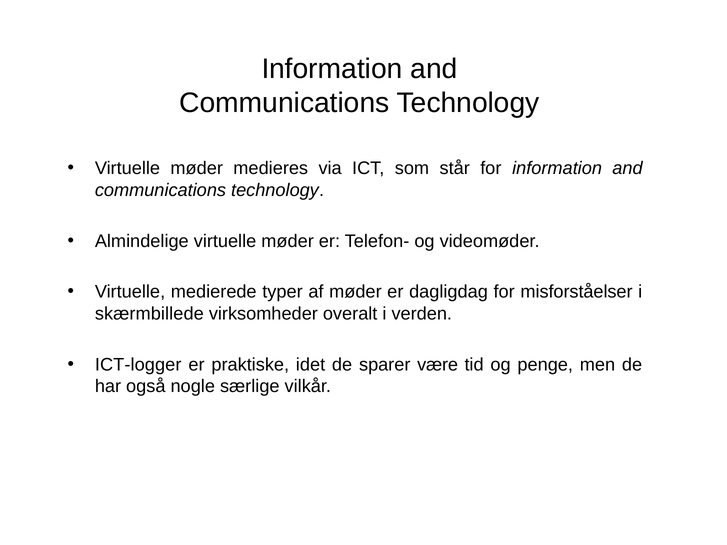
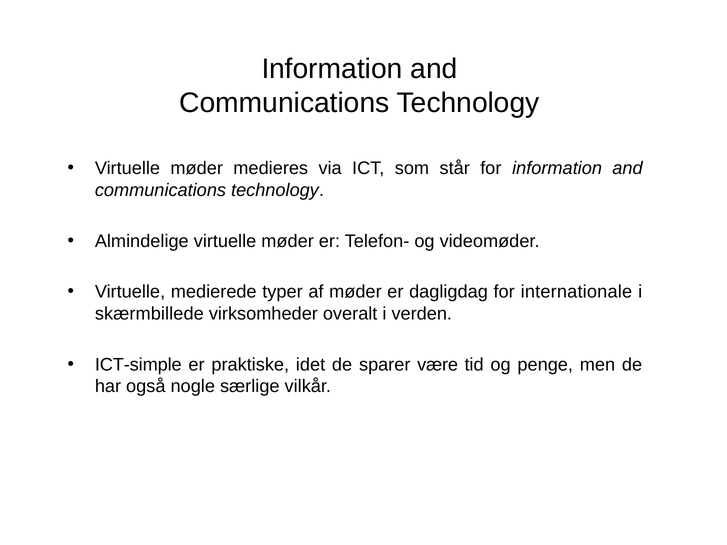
misforståelser: misforståelser -> internationale
ICT-logger: ICT-logger -> ICT-simple
